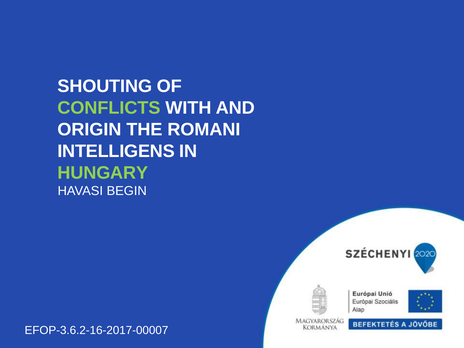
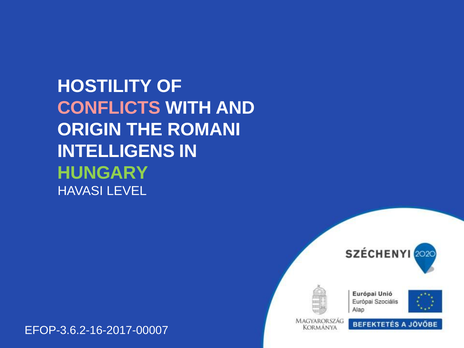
SHOUTING: SHOUTING -> HOSTILITY
CONFLICTS colour: light green -> pink
BEGIN: BEGIN -> LEVEL
